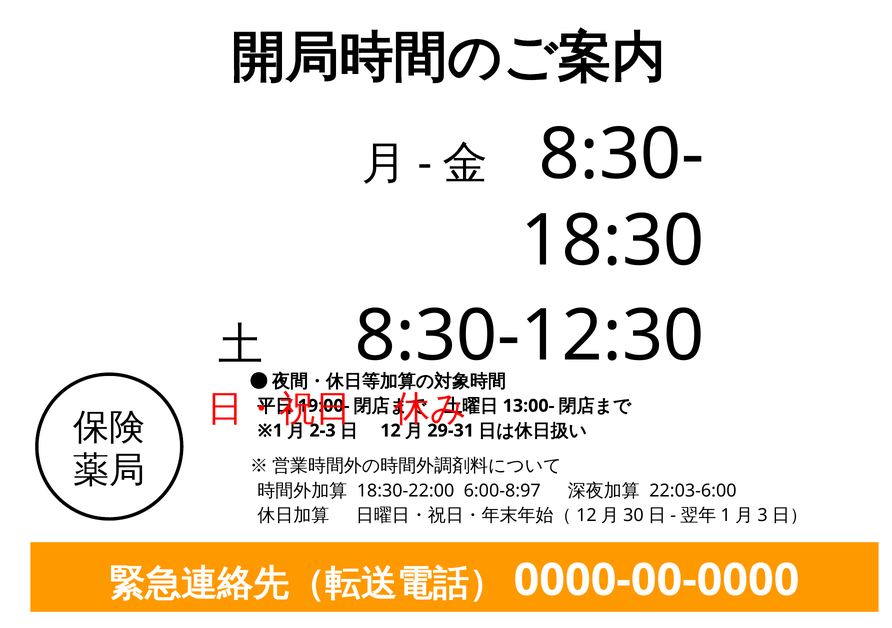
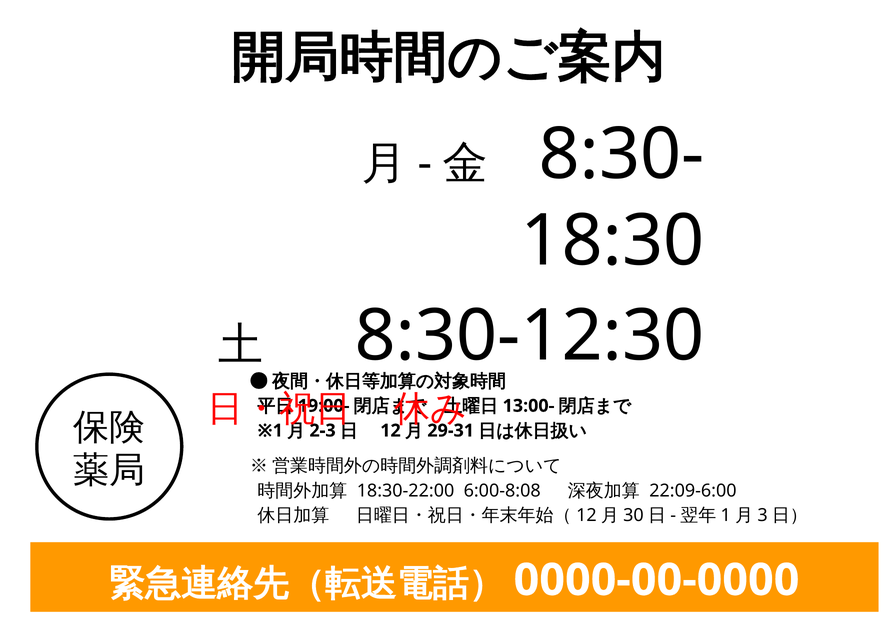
6:00-8:97: 6:00-8:97 -> 6:00-8:08
22:03-6:00: 22:03-6:00 -> 22:09-6:00
